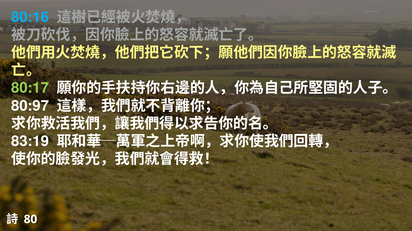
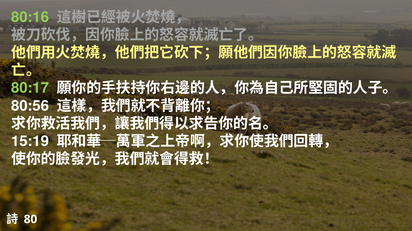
80:16 colour: light blue -> light green
80:97: 80:97 -> 80:56
83:19: 83:19 -> 15:19
